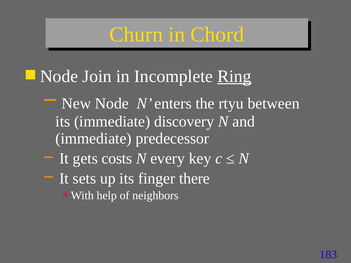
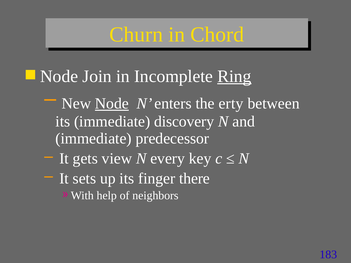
Node at (112, 104) underline: none -> present
rtyu: rtyu -> erty
costs: costs -> view
